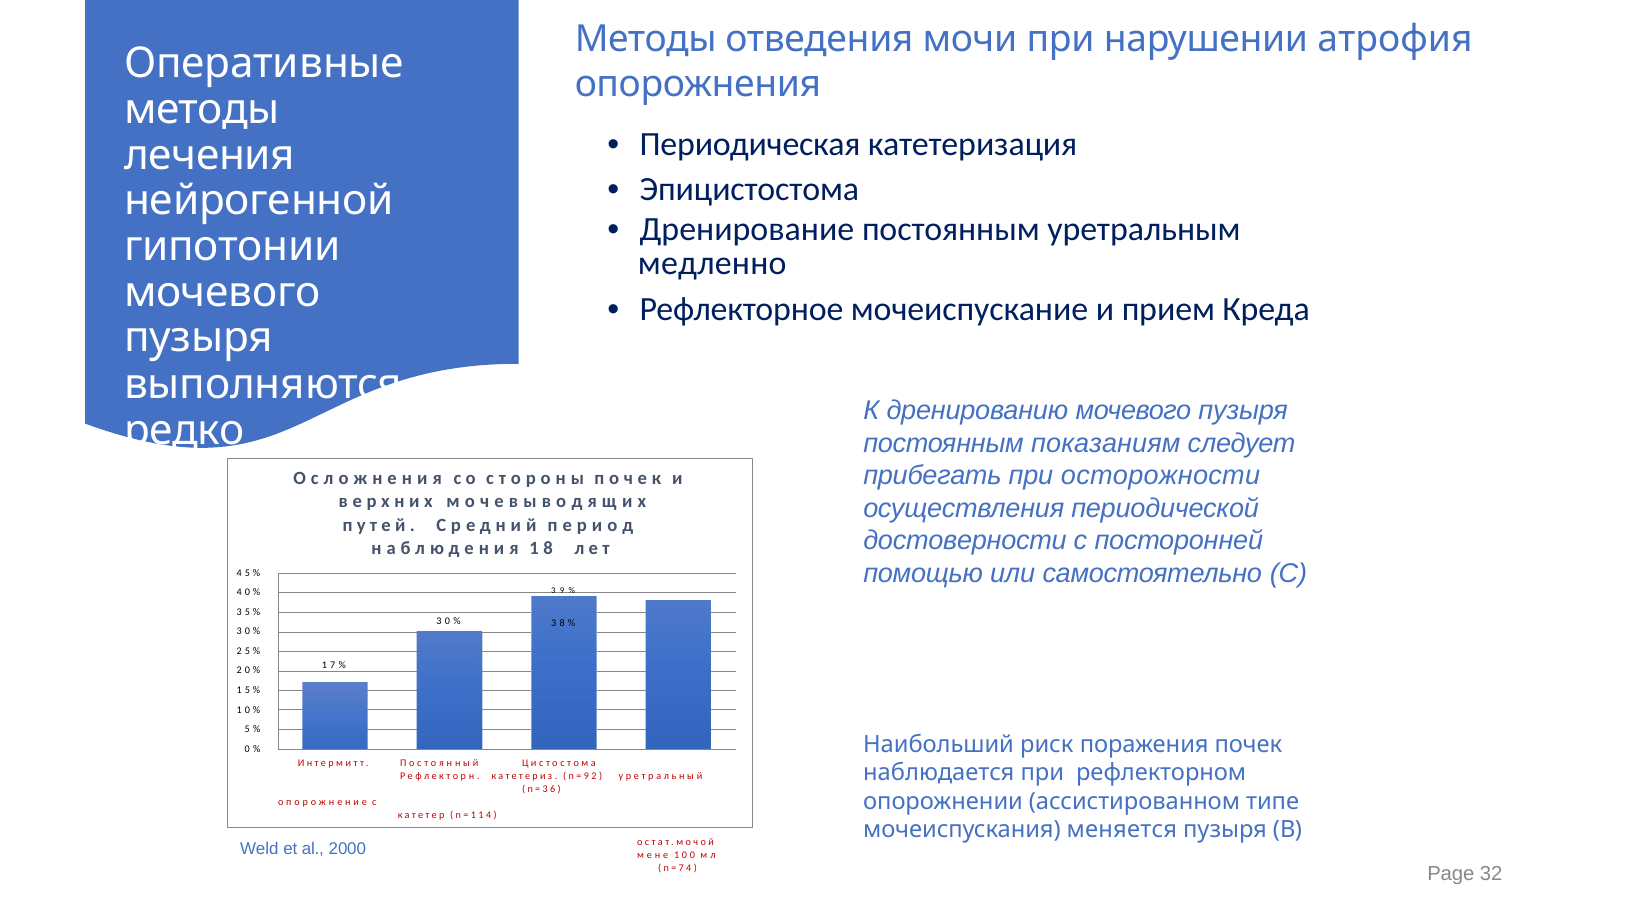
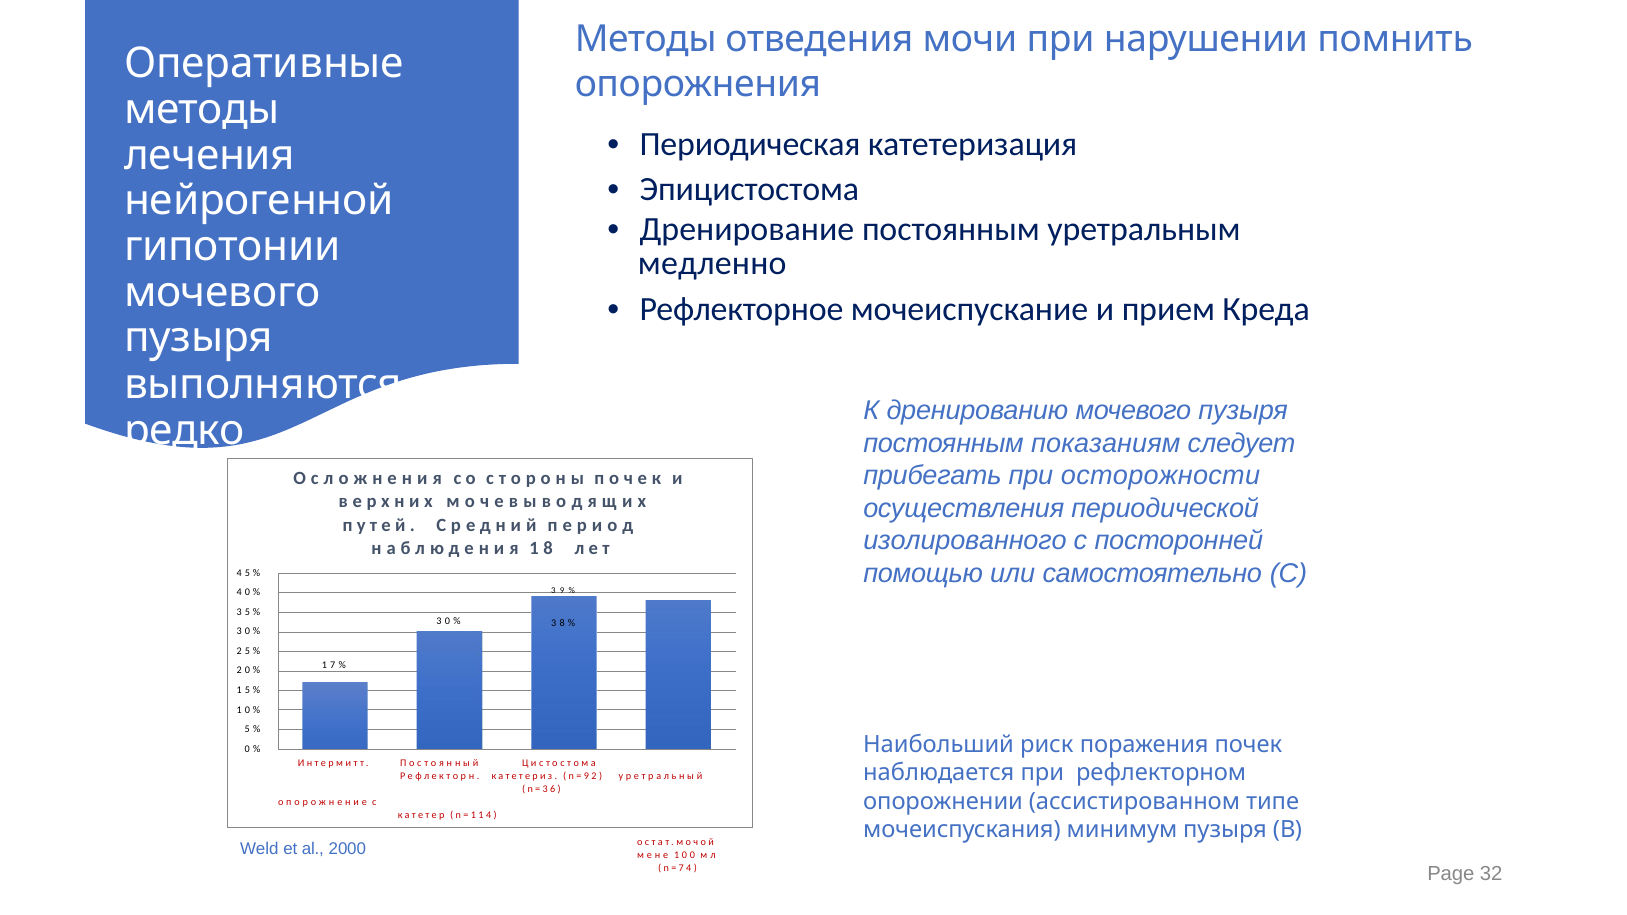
атрофия: атрофия -> помнить
достоверности: достоверности -> изолированного
меняется: меняется -> минимум
